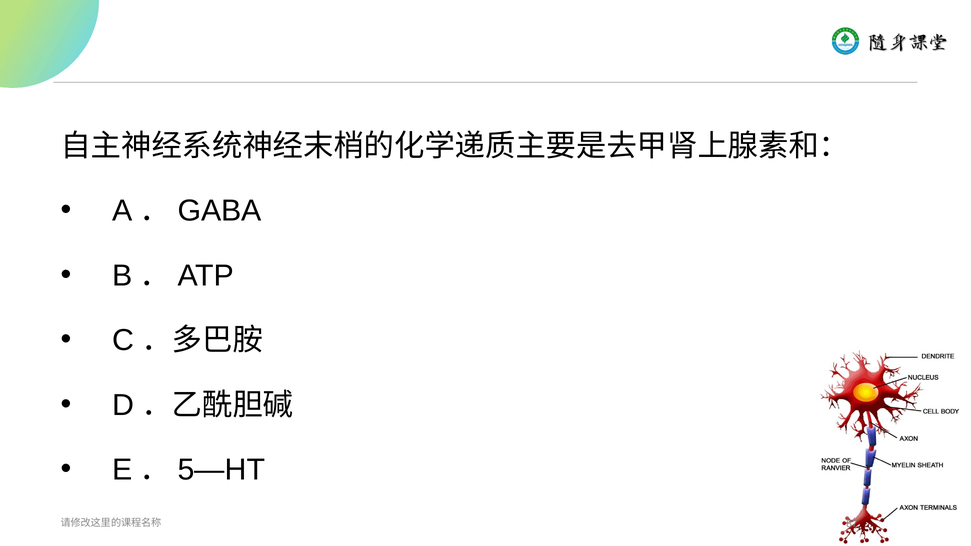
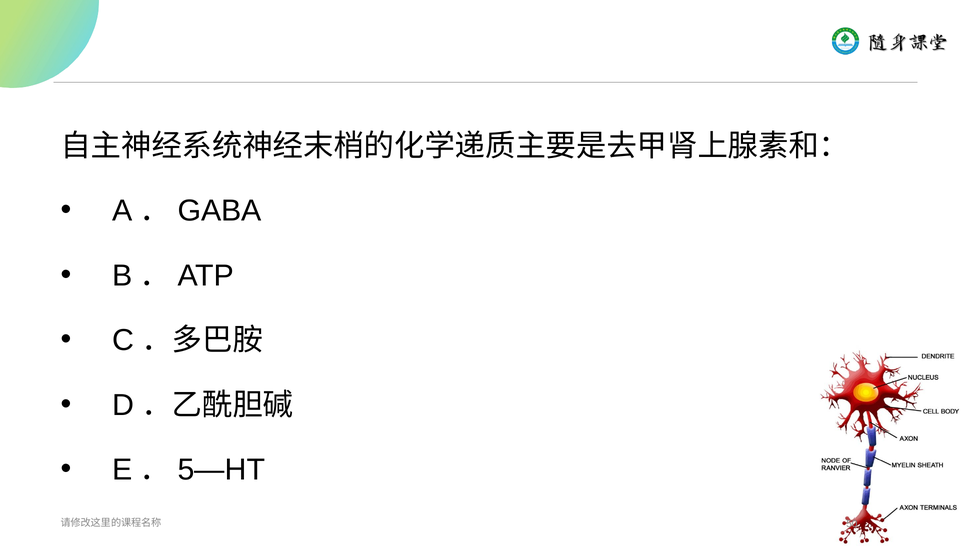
87: 87 -> 50
